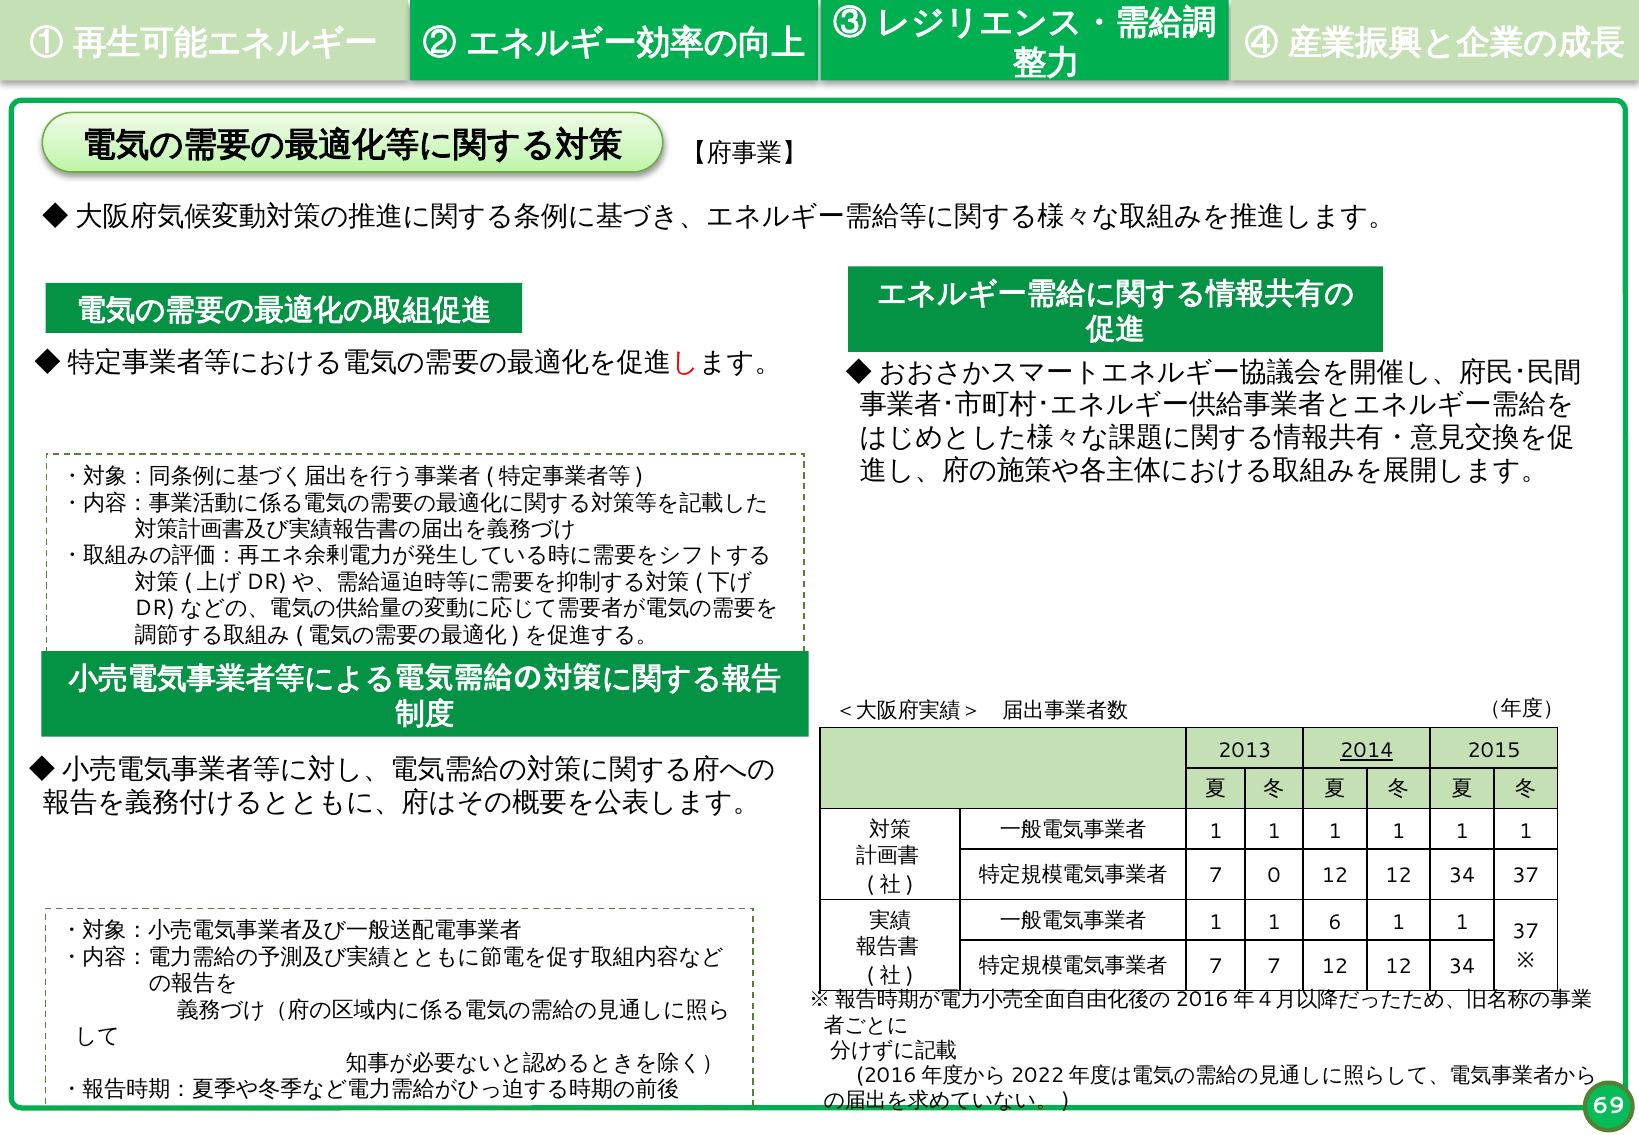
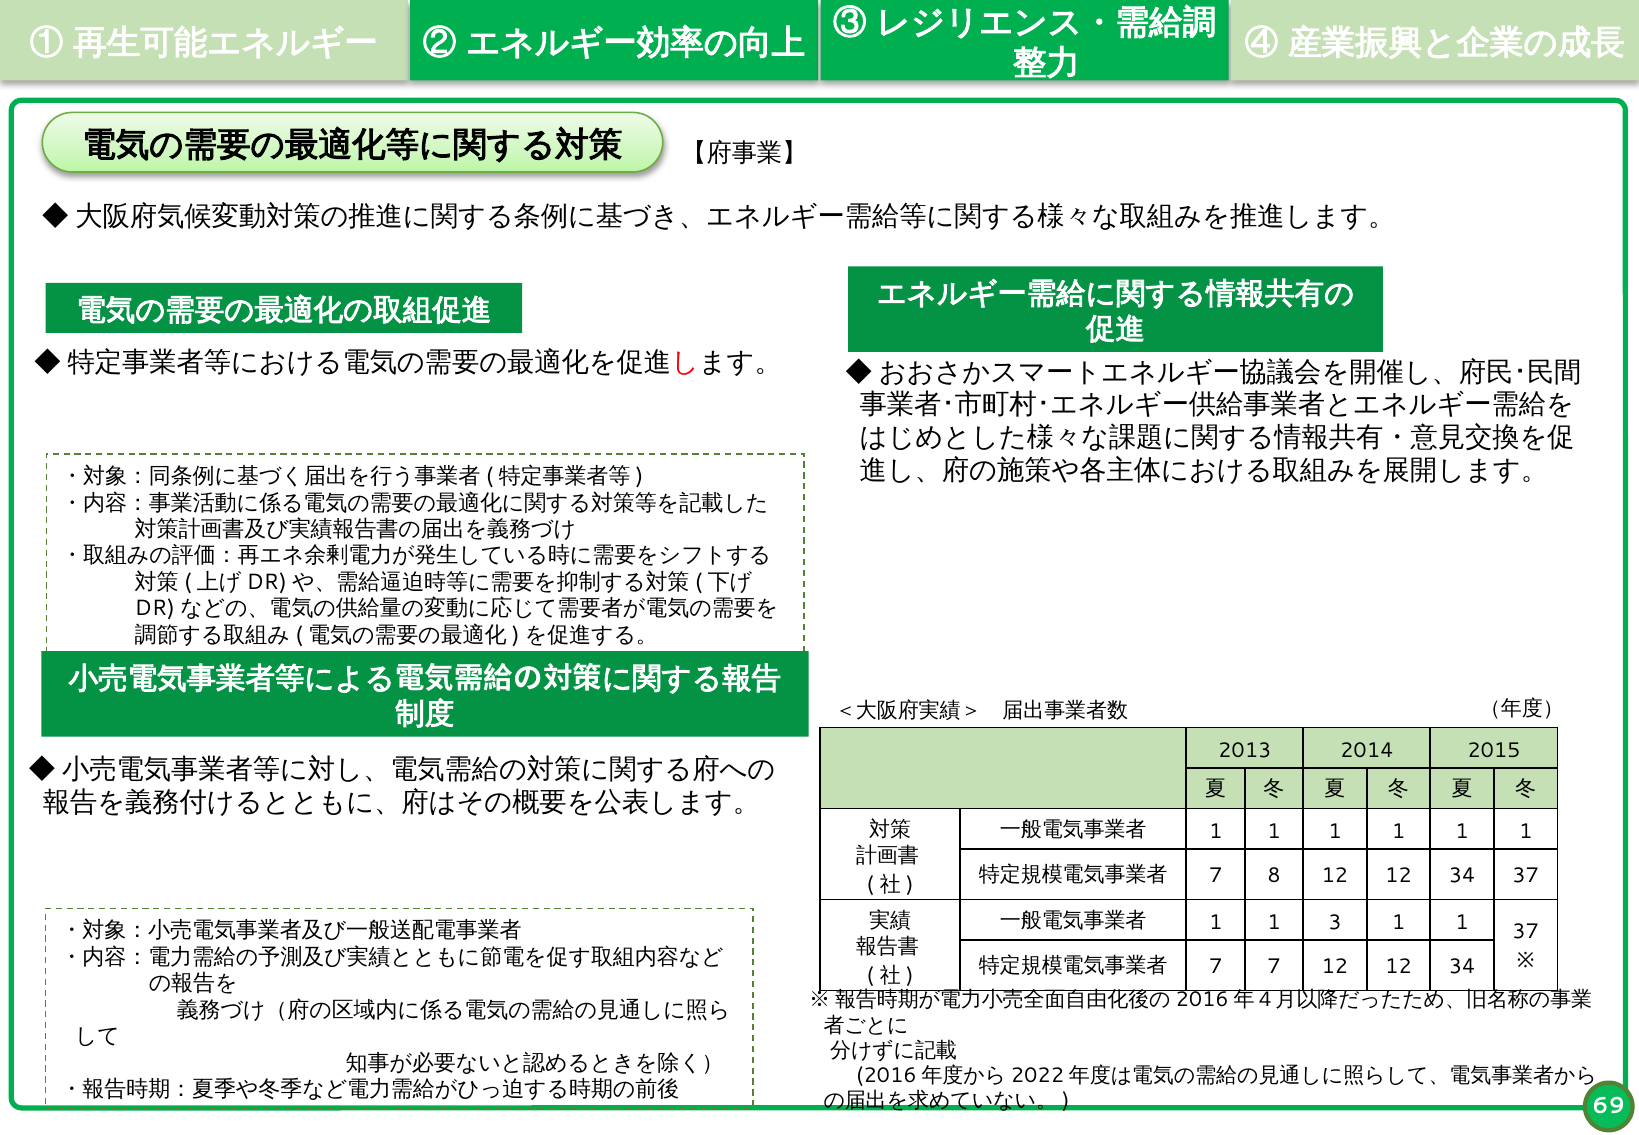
2014 underline: present -> none
0: 0 -> 8
6: 6 -> 3
